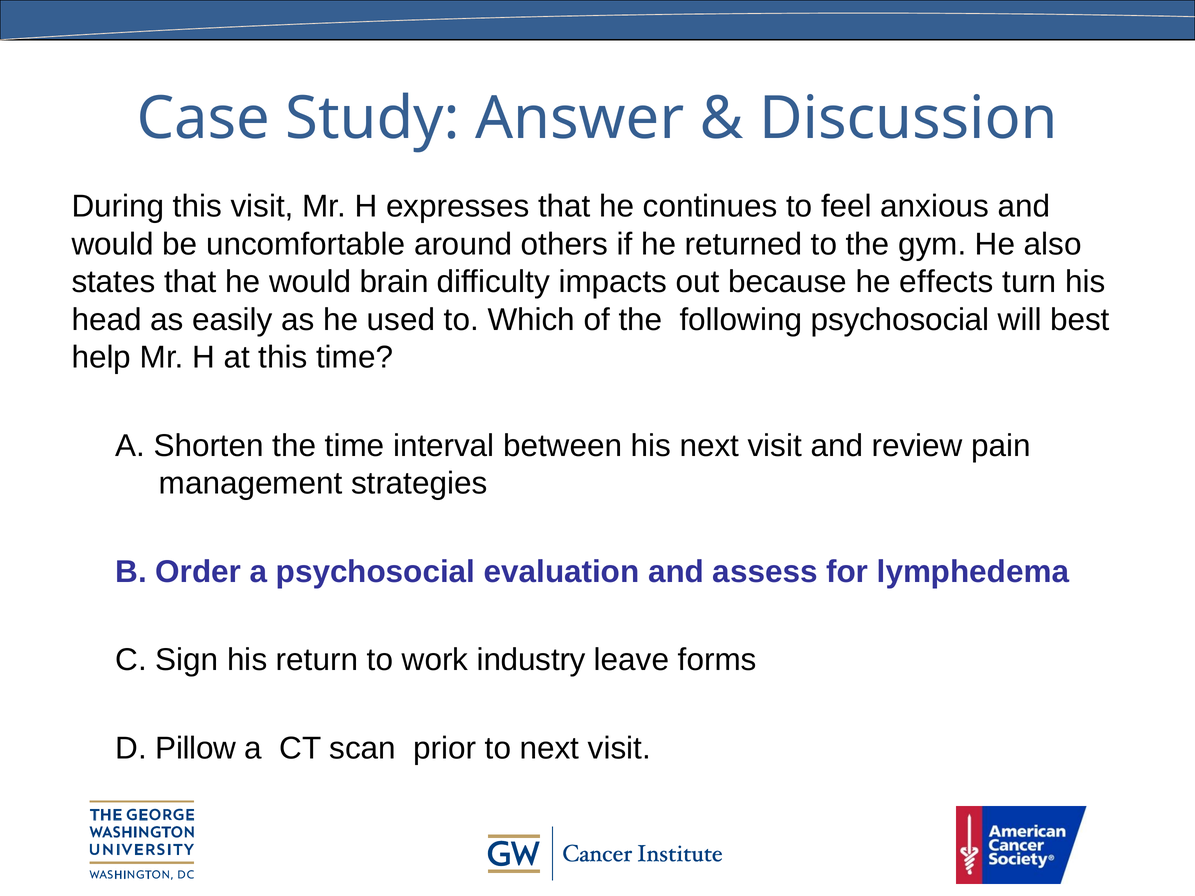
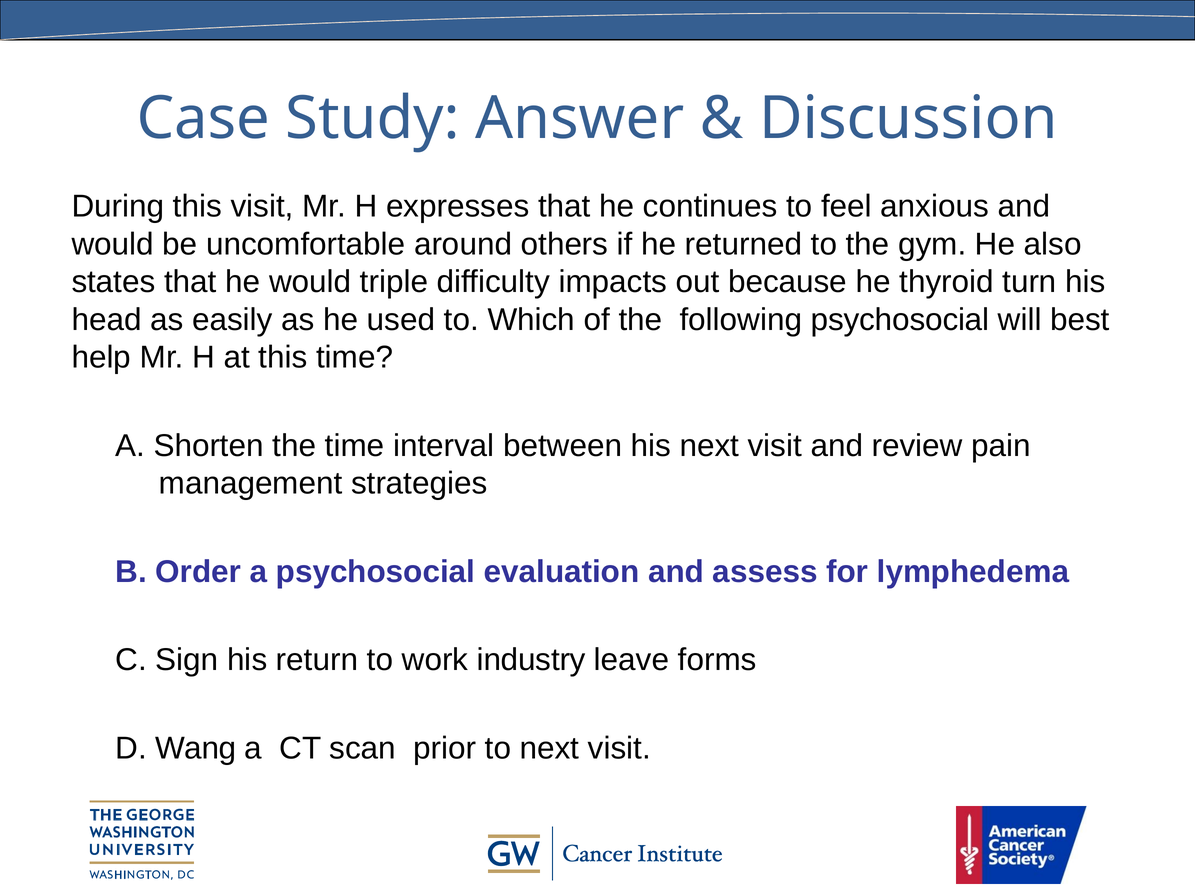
brain: brain -> triple
effects: effects -> thyroid
Pillow: Pillow -> Wang
